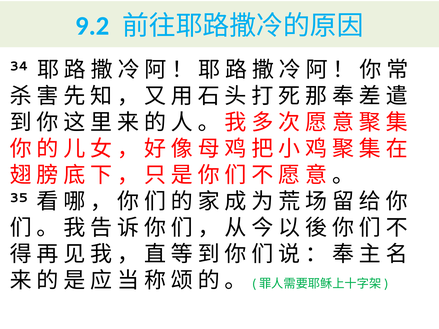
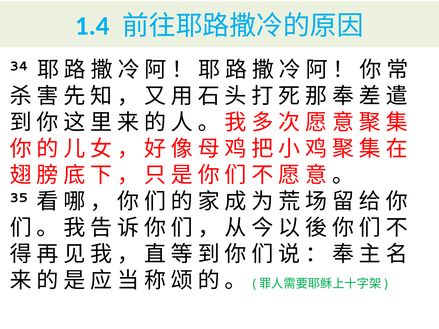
9.2: 9.2 -> 1.4
